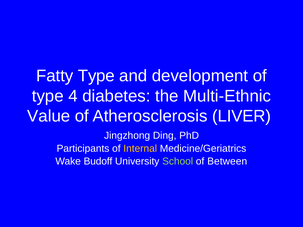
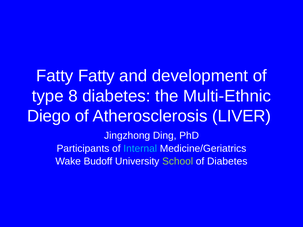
Fatty Type: Type -> Fatty
4: 4 -> 8
Value: Value -> Diego
Internal colour: yellow -> light blue
of Between: Between -> Diabetes
